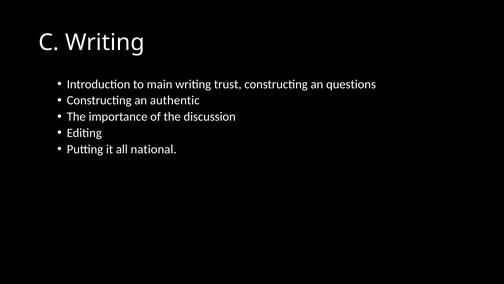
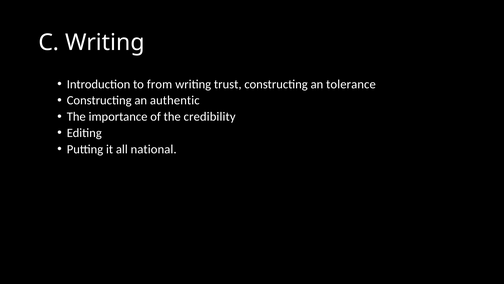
main: main -> from
questions: questions -> tolerance
discussion: discussion -> credibility
